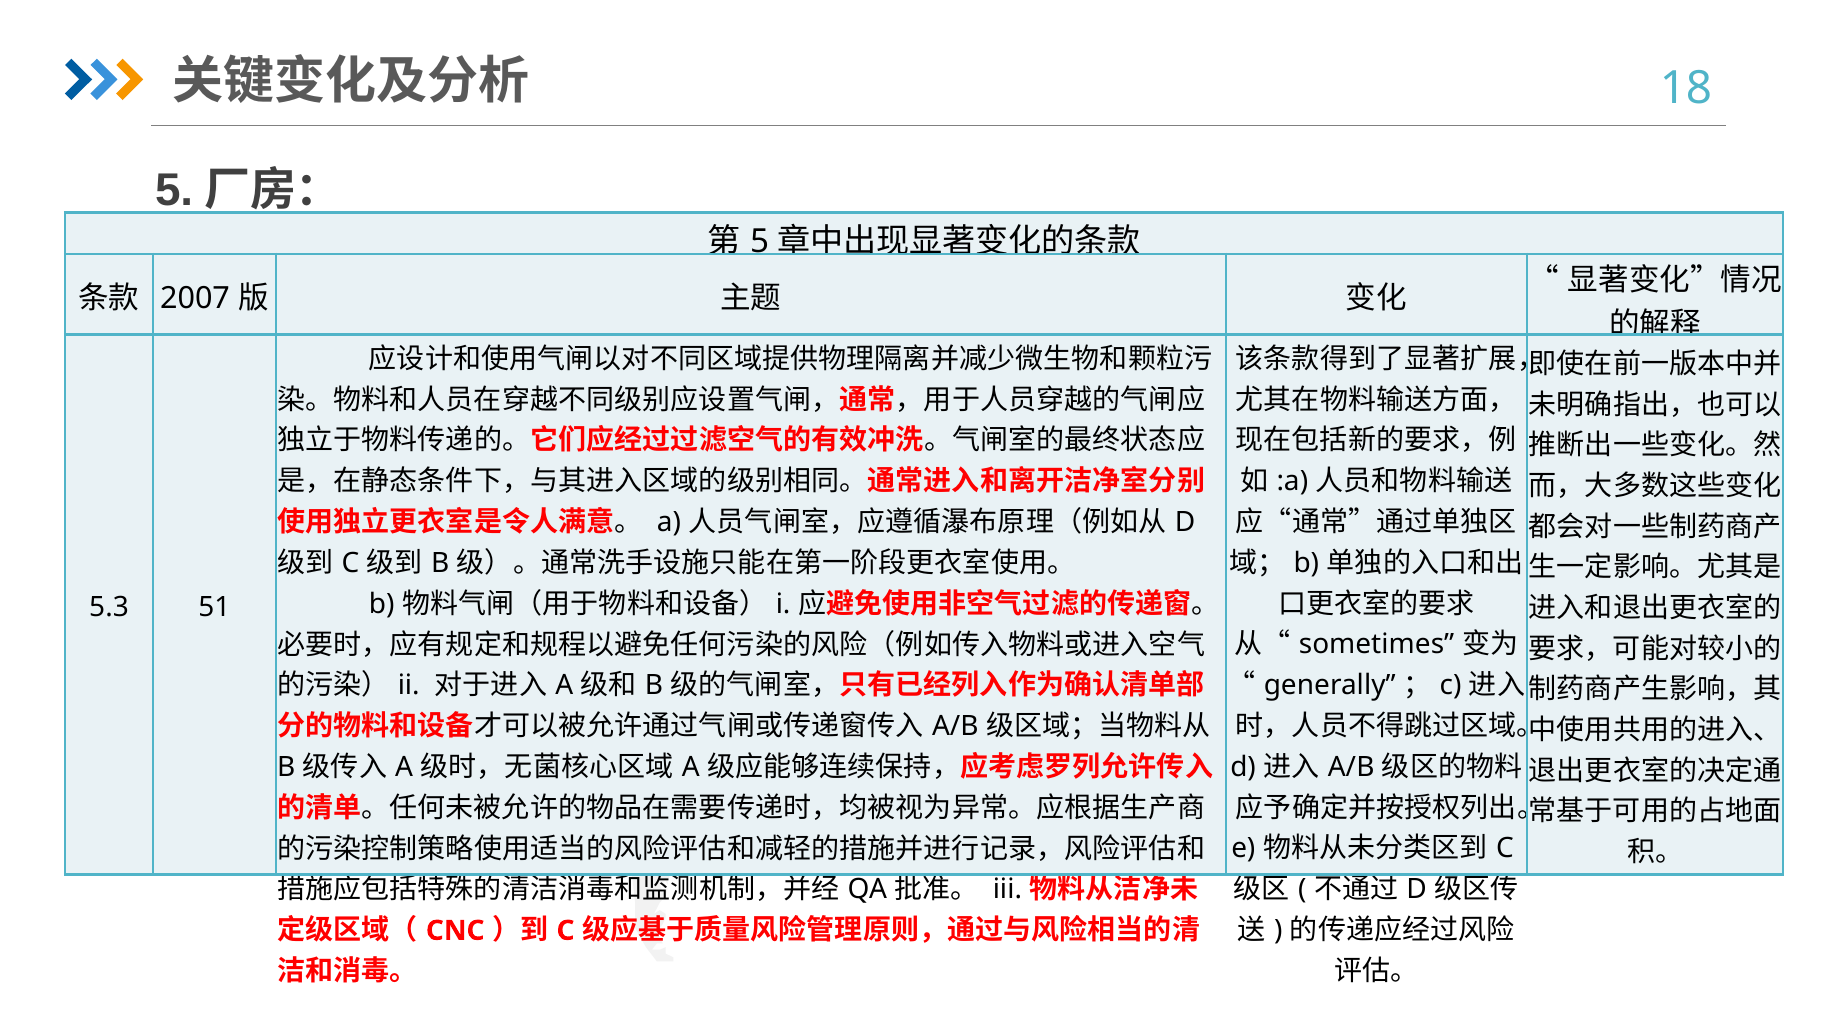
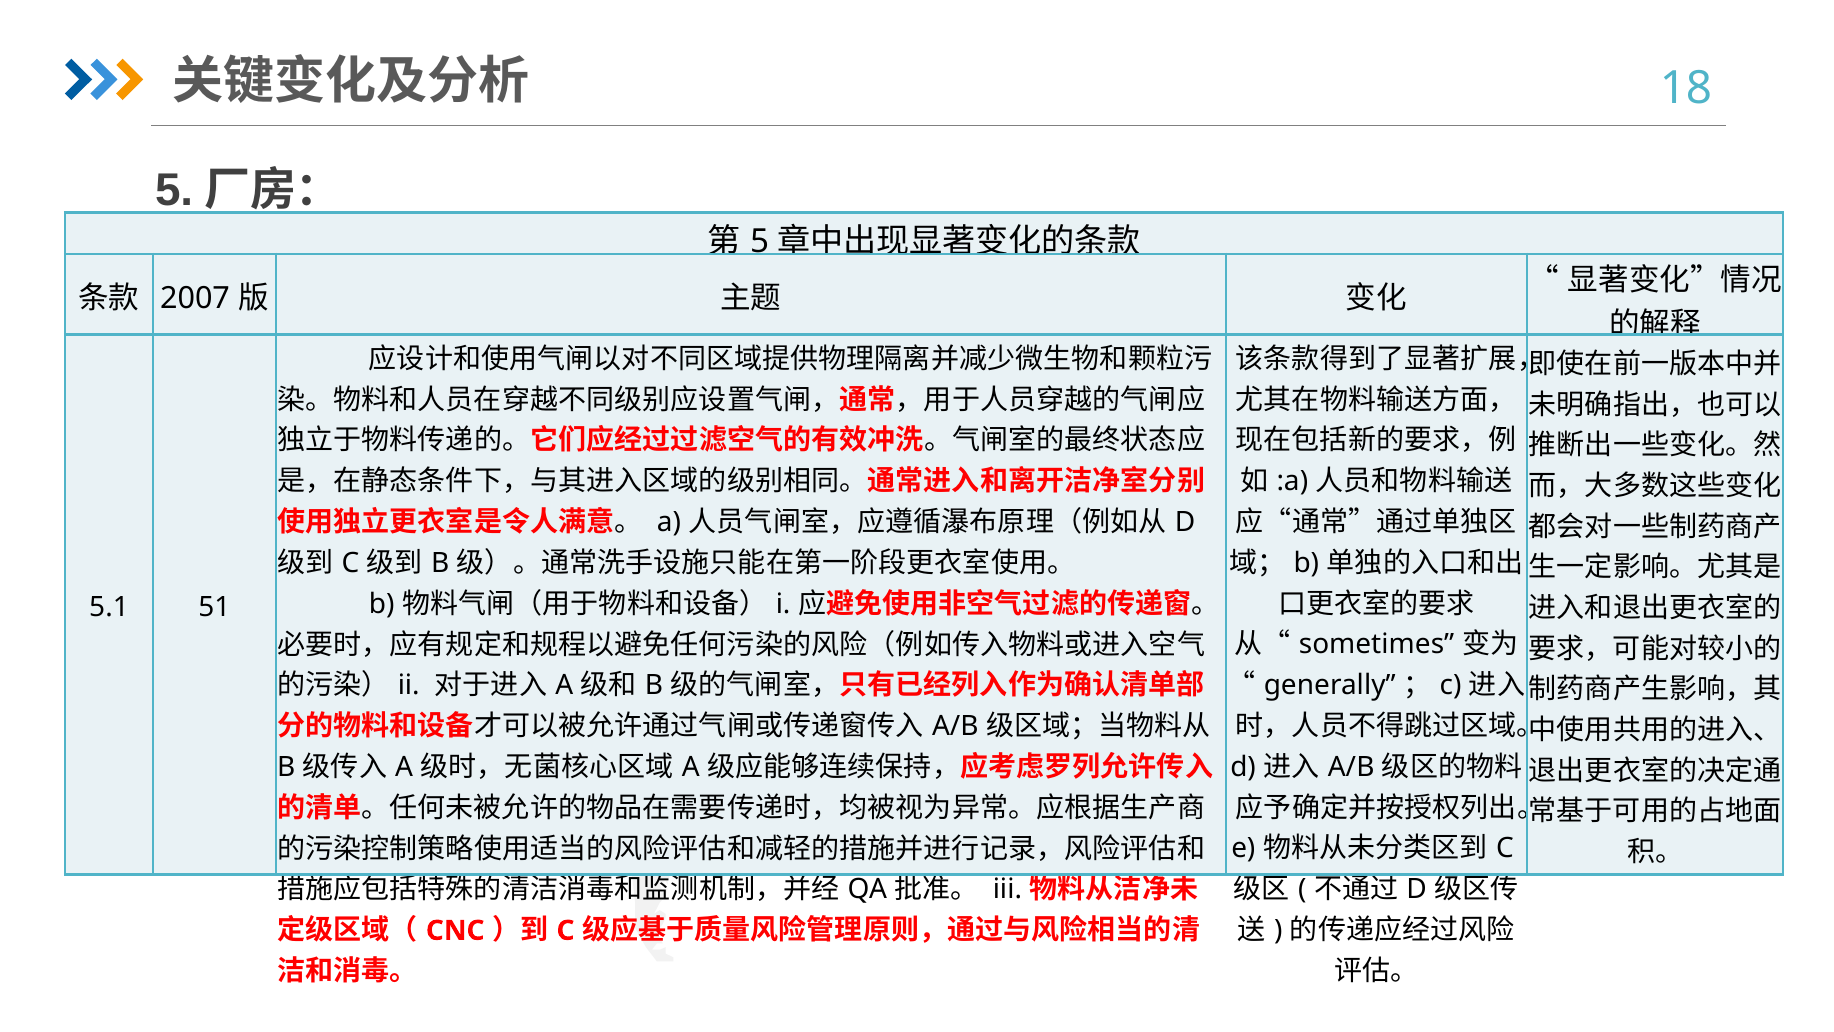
5.3: 5.3 -> 5.1
